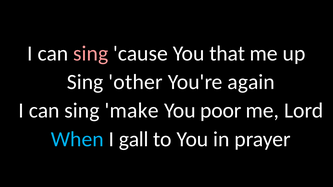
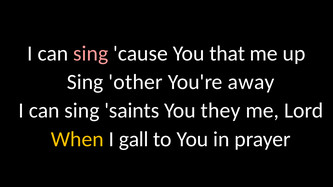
again: again -> away
make: make -> saints
poor: poor -> they
When colour: light blue -> yellow
